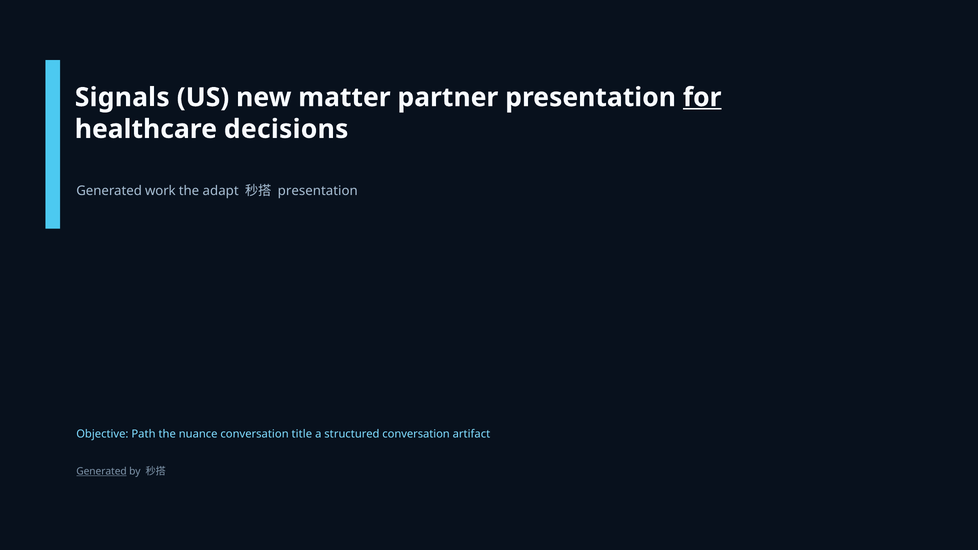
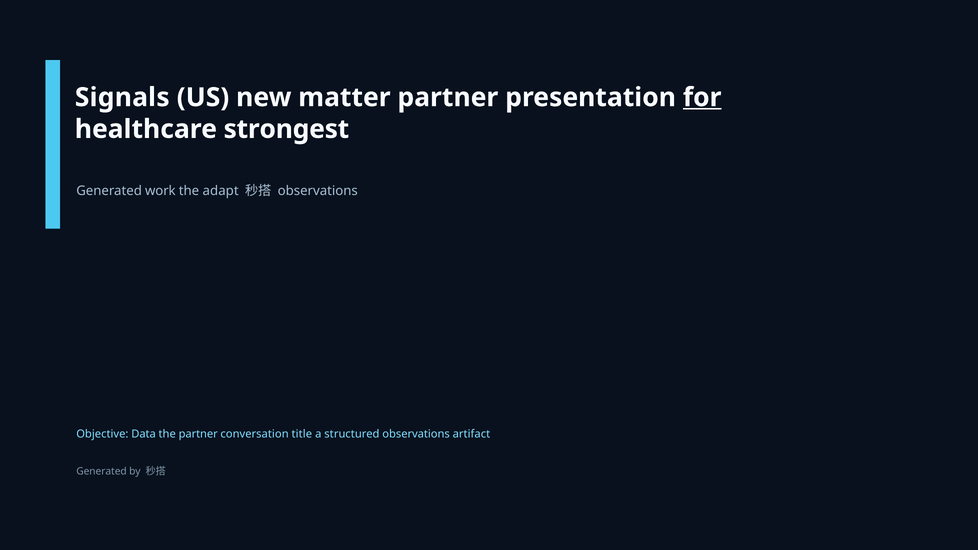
decisions: decisions -> strongest
presentation at (318, 191): presentation -> observations
Path: Path -> Data
the nuance: nuance -> partner
structured conversation: conversation -> observations
Generated at (101, 472) underline: present -> none
